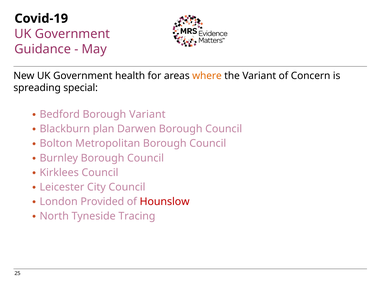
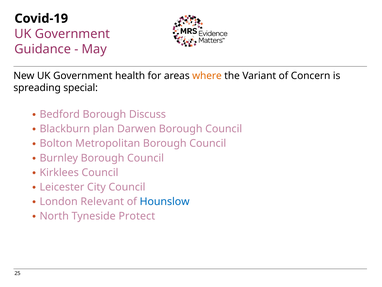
Borough Variant: Variant -> Discuss
Provided: Provided -> Relevant
Hounslow colour: red -> blue
Tracing: Tracing -> Protect
